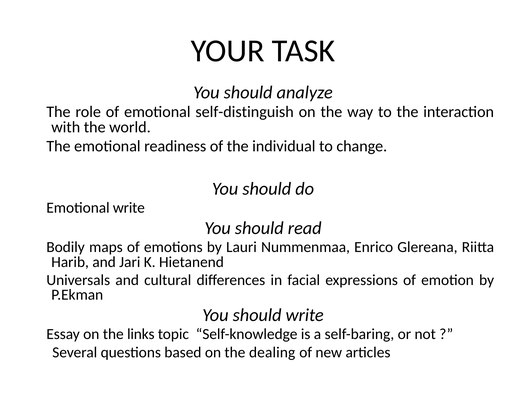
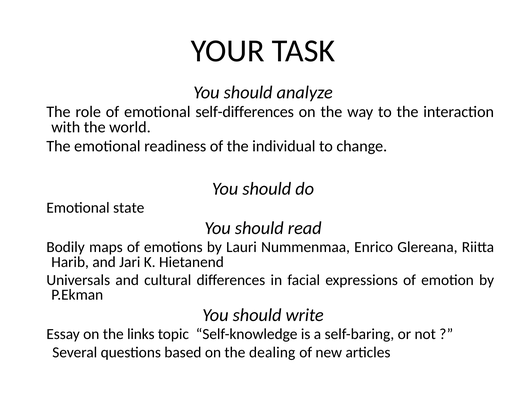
self-distinguish: self-distinguish -> self-differences
Emotional write: write -> state
